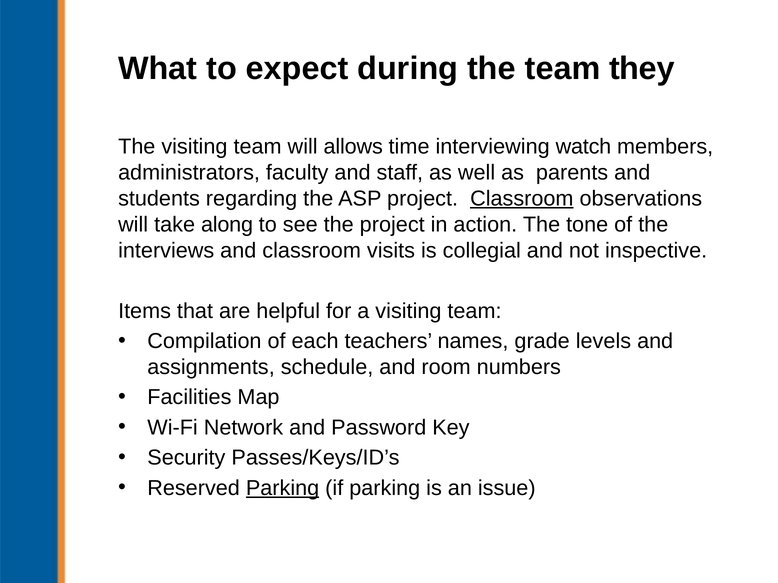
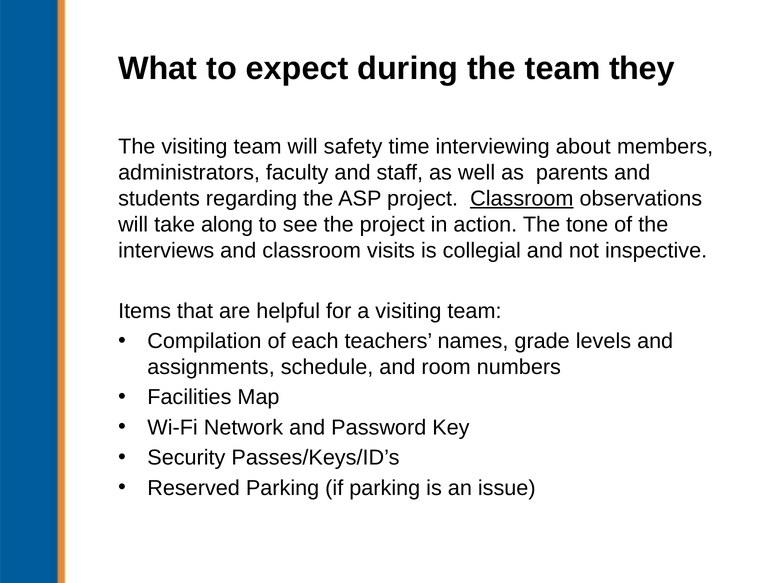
allows: allows -> safety
watch: watch -> about
Parking at (283, 488) underline: present -> none
